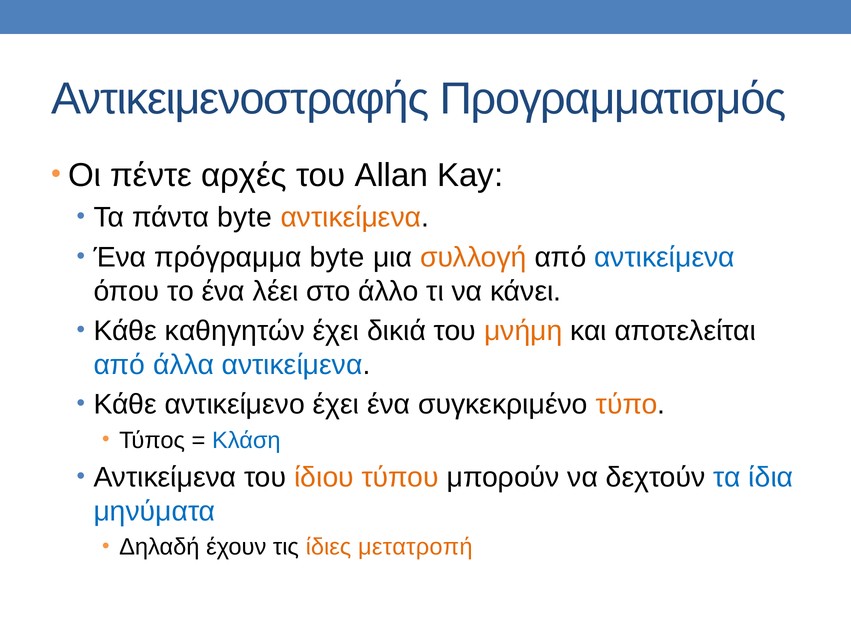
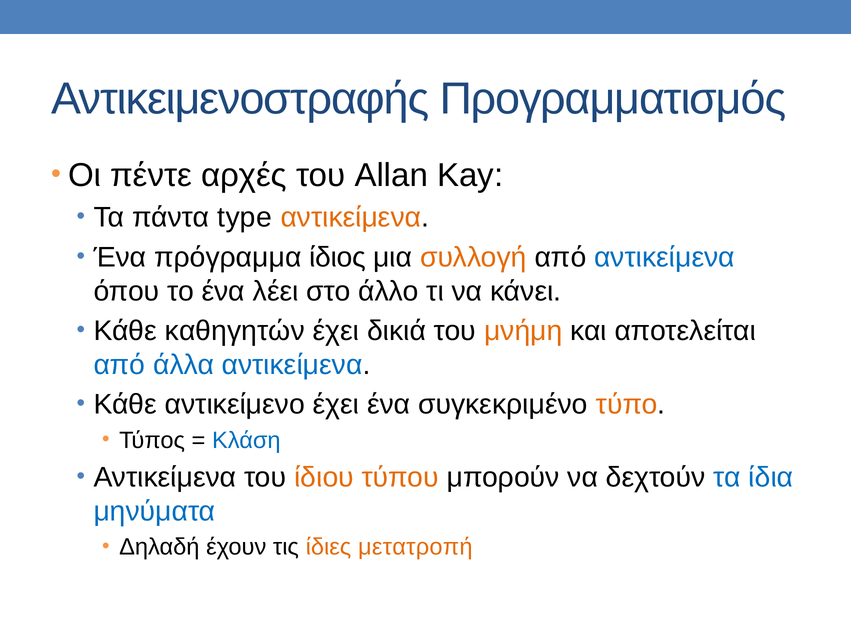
πάντα byte: byte -> type
πρόγραμμα byte: byte -> ίδιος
